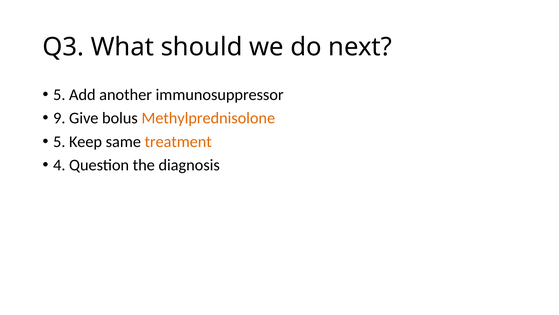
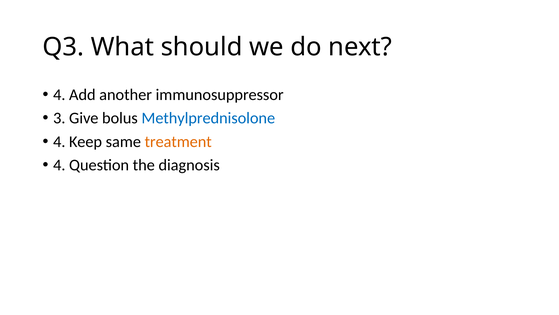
5 at (59, 95): 5 -> 4
9: 9 -> 3
Methylprednisolone colour: orange -> blue
5 at (59, 141): 5 -> 4
